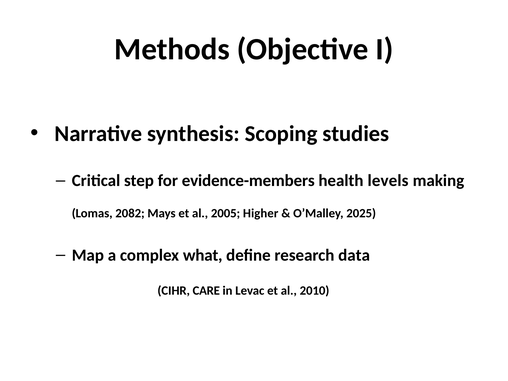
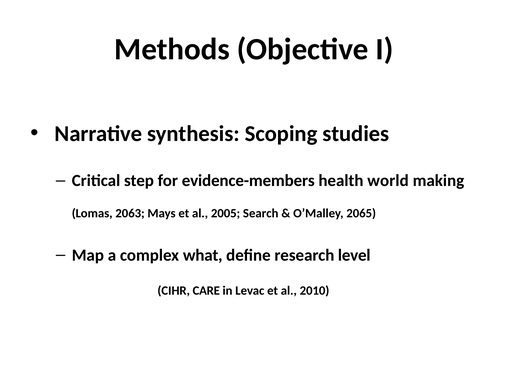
levels: levels -> world
2082: 2082 -> 2063
Higher: Higher -> Search
2025: 2025 -> 2065
data: data -> level
